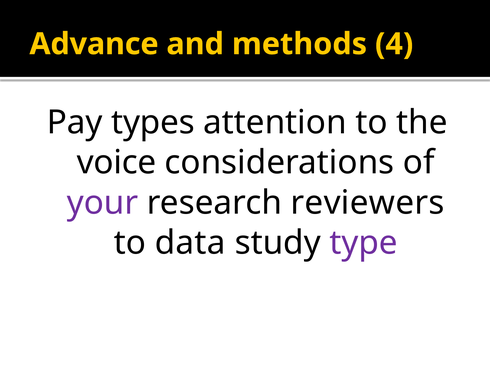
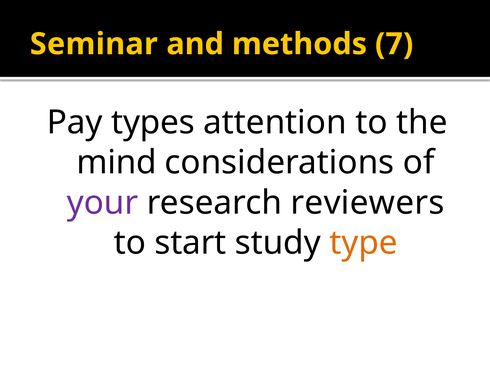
Advance: Advance -> Seminar
4: 4 -> 7
voice: voice -> mind
data: data -> start
type colour: purple -> orange
